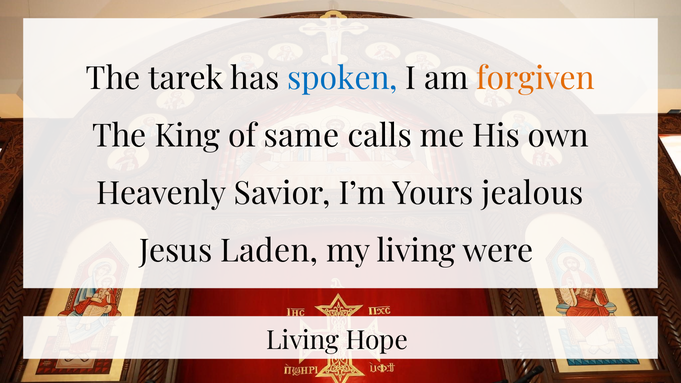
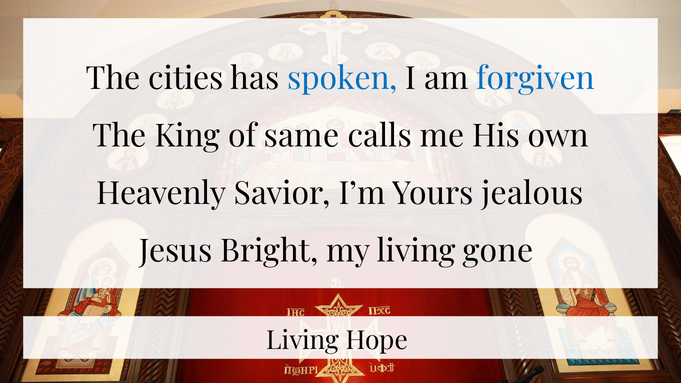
tarek: tarek -> cities
forgiven colour: orange -> blue
Laden: Laden -> Bright
were: were -> gone
